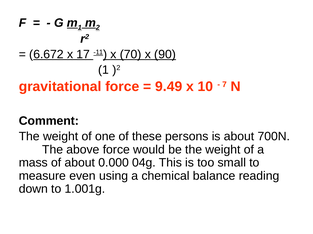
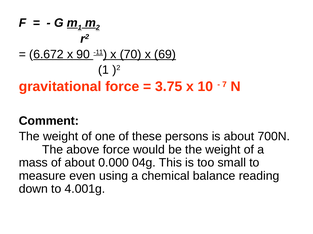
17: 17 -> 90
90: 90 -> 69
9.49: 9.49 -> 3.75
1.001g: 1.001g -> 4.001g
